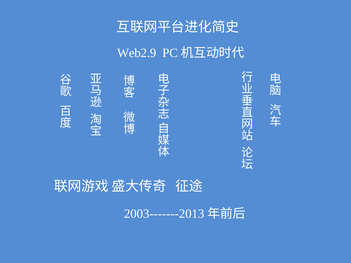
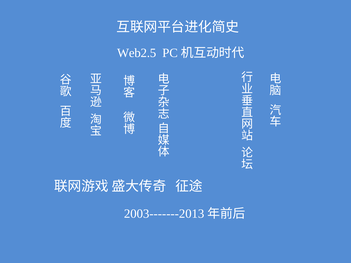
Web2.9: Web2.9 -> Web2.5
